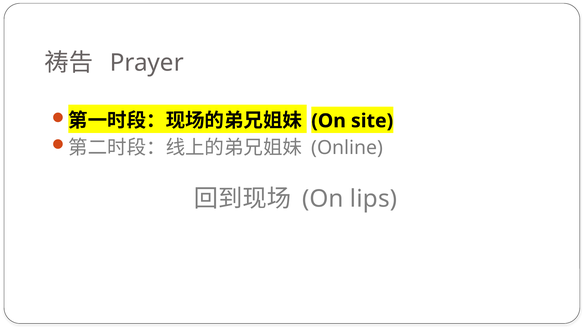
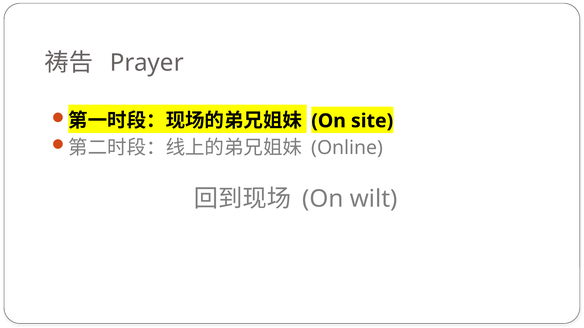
lips: lips -> wilt
